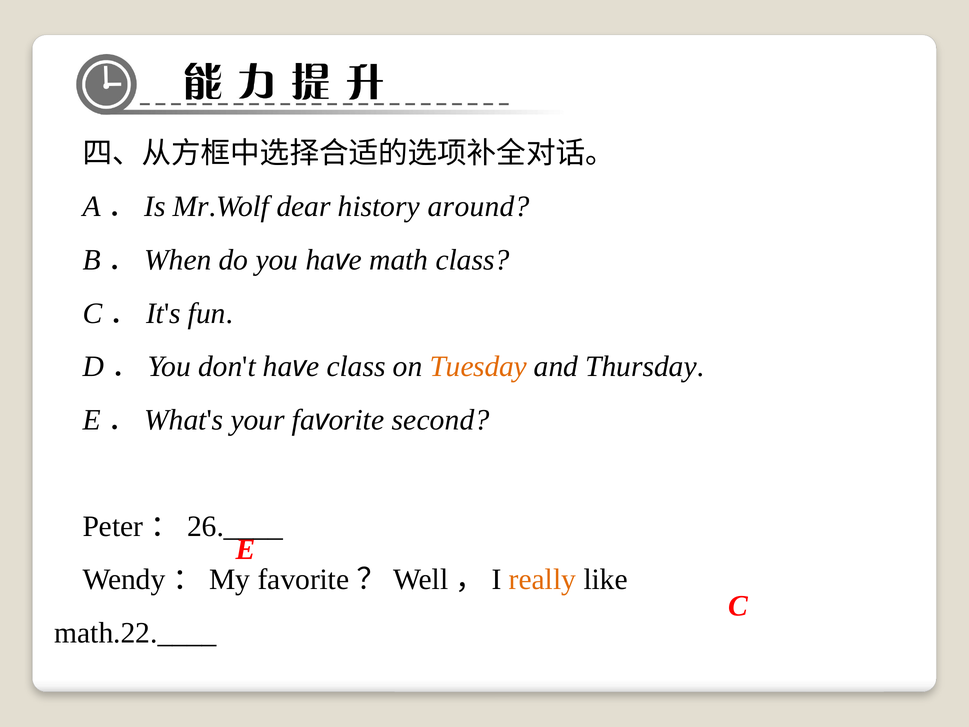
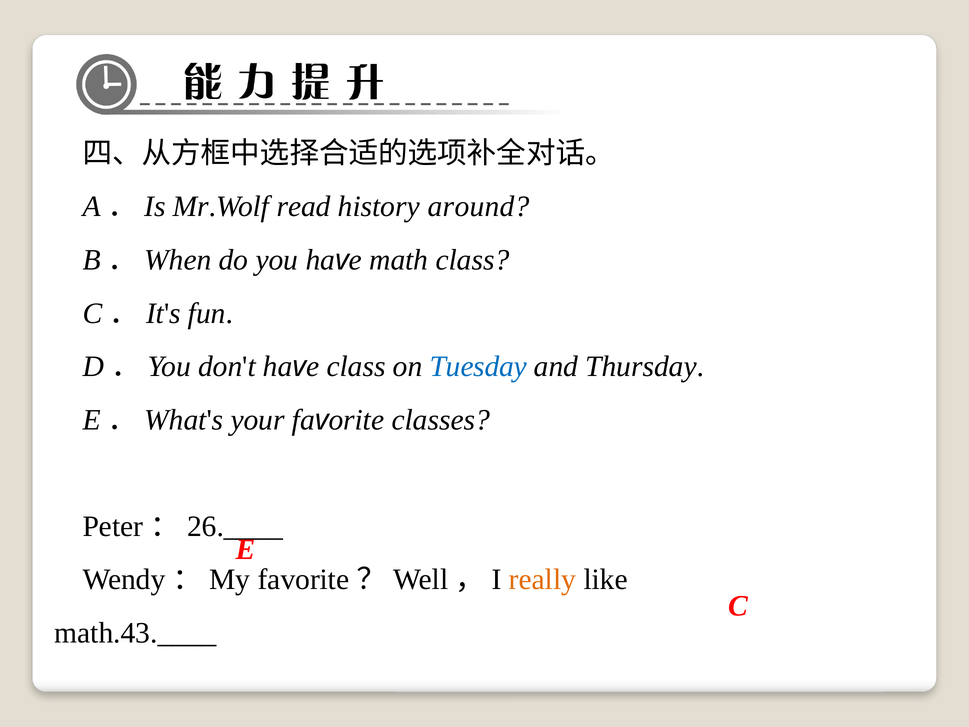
dear: dear -> read
Tuesday colour: orange -> blue
second: second -> classes
math.22.____: math.22.____ -> math.43.____
